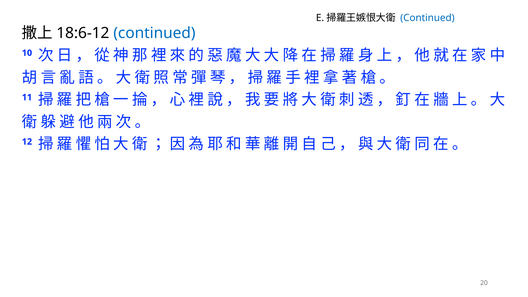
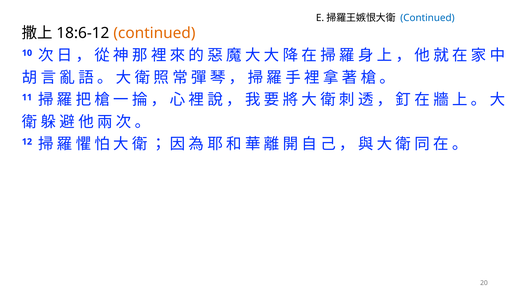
continued at (154, 33) colour: blue -> orange
